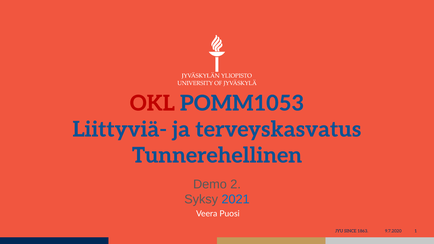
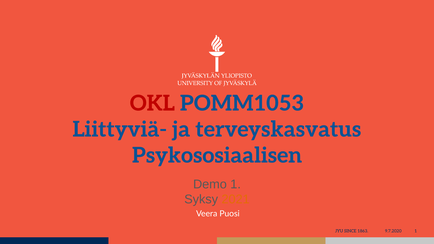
Tunnerehellinen: Tunnerehellinen -> Psykososiaalisen
Demo 2: 2 -> 1
2021 colour: blue -> orange
